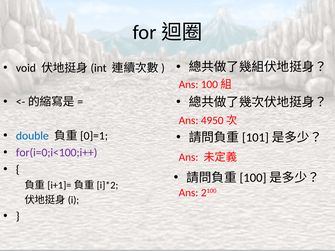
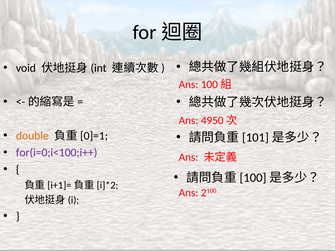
double colour: blue -> orange
